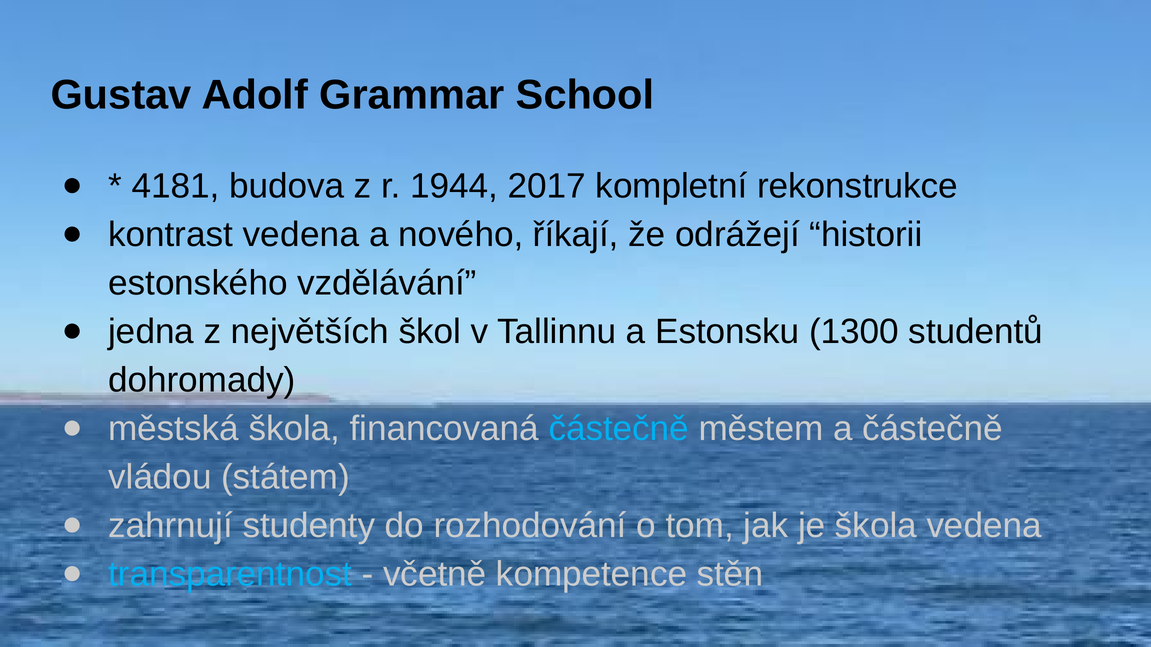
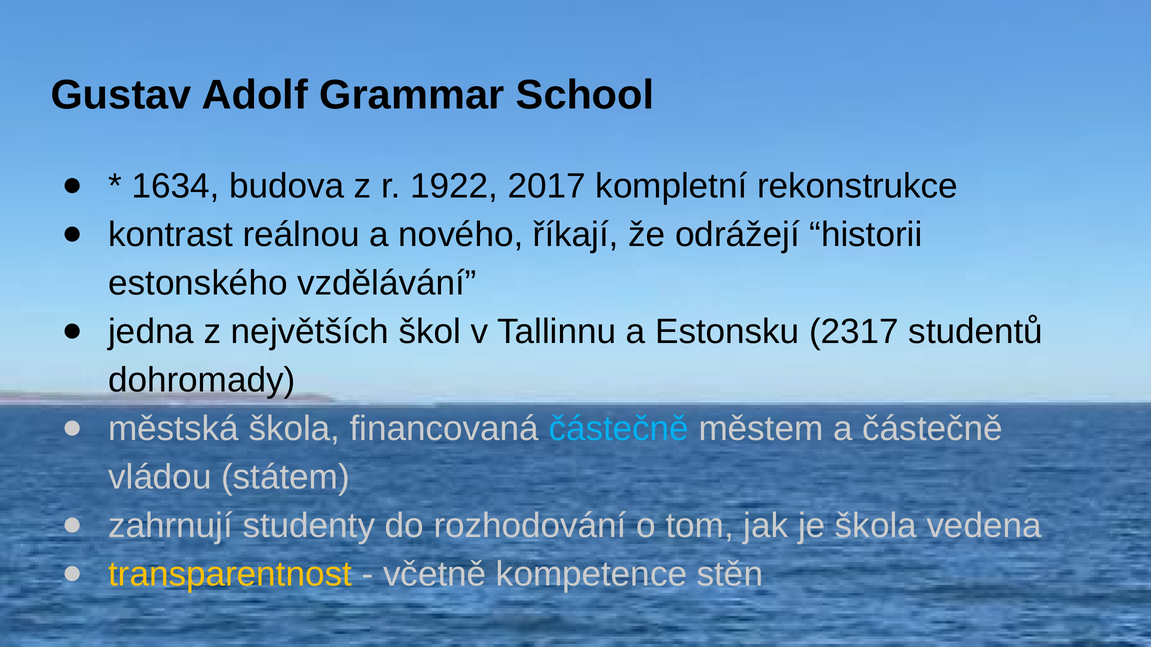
4181: 4181 -> 1634
1944: 1944 -> 1922
kontrast vedena: vedena -> reálnou
1300: 1300 -> 2317
transparentnost colour: light blue -> yellow
